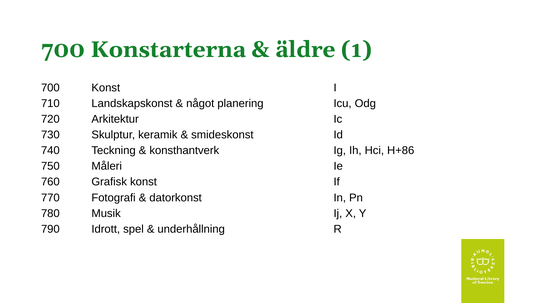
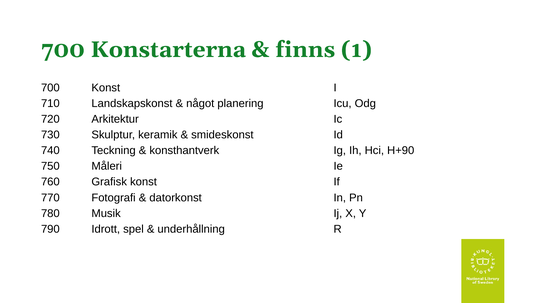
äldre: äldre -> finns
H+86: H+86 -> H+90
